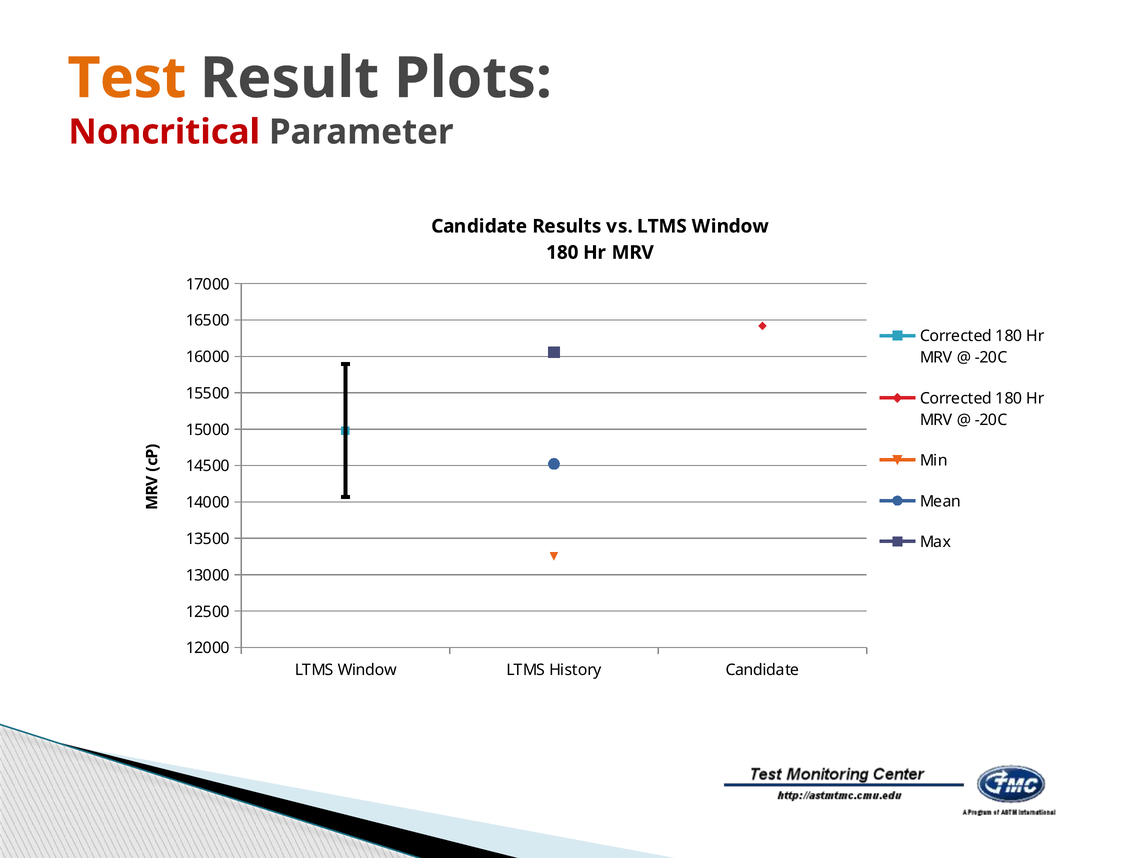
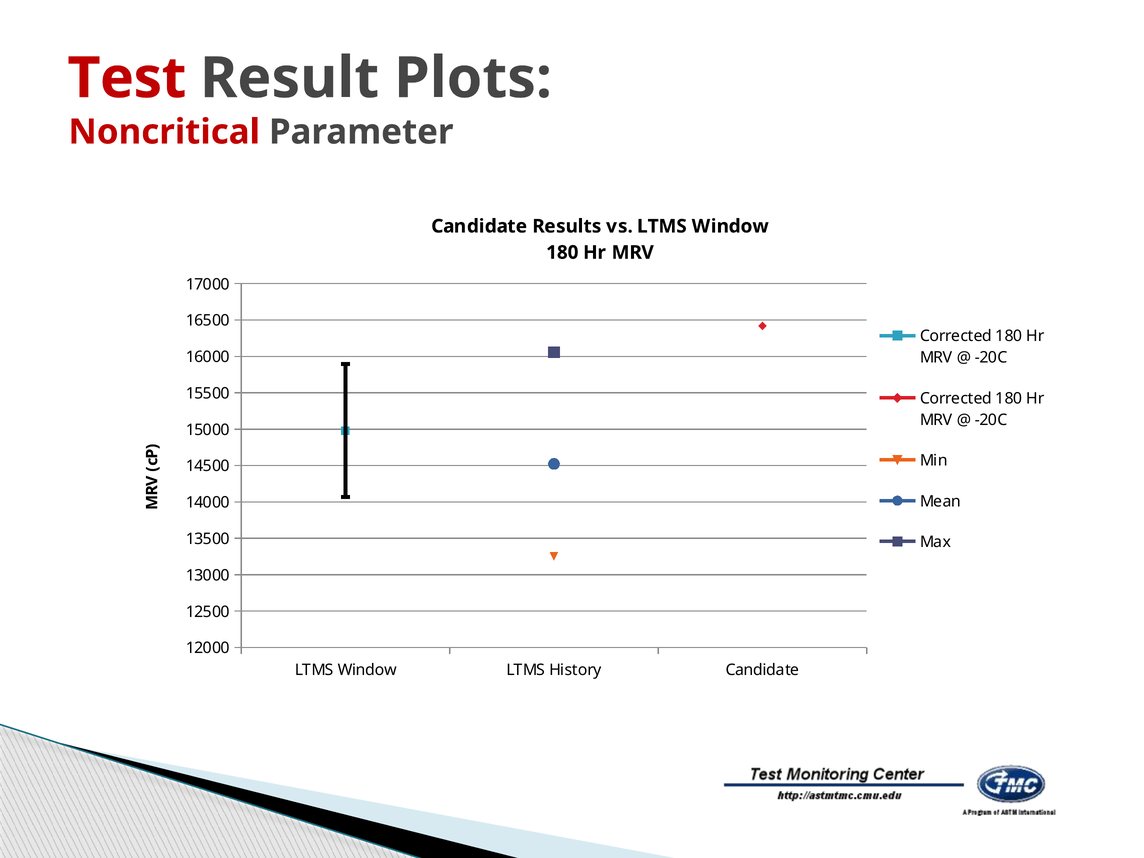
Test colour: orange -> red
